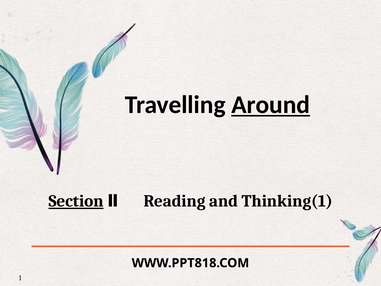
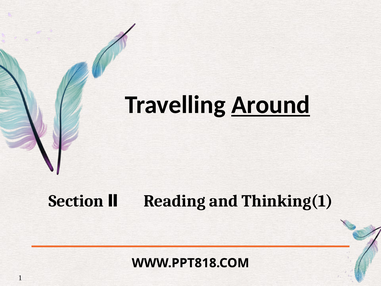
Section underline: present -> none
